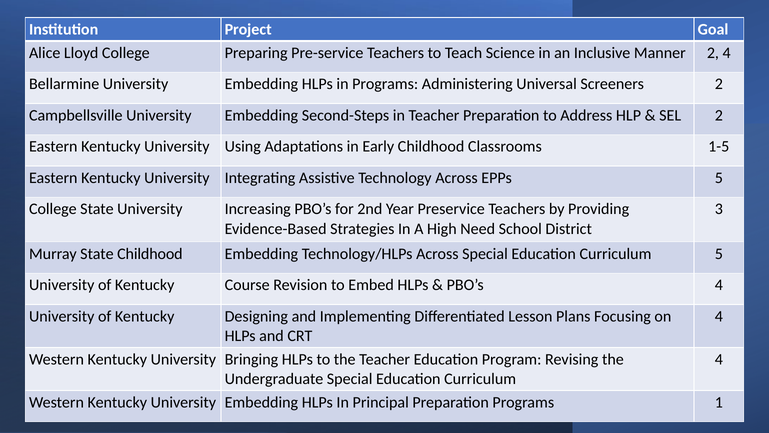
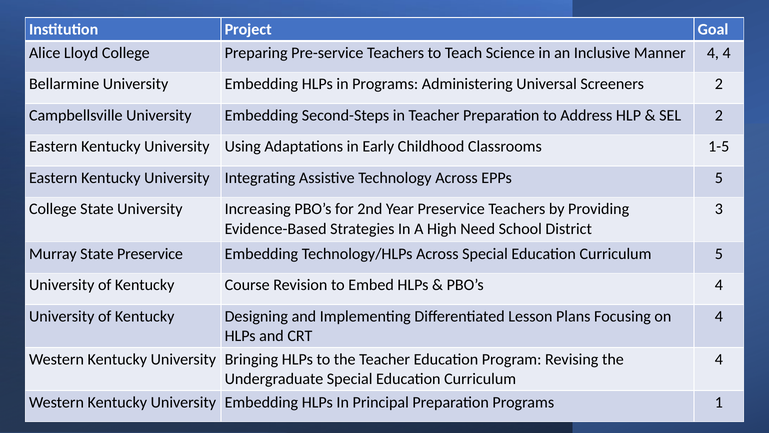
Manner 2: 2 -> 4
State Childhood: Childhood -> Preservice
